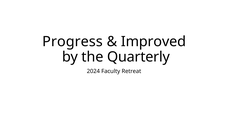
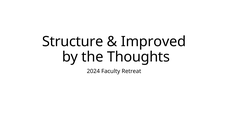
Progress: Progress -> Structure
Quarterly: Quarterly -> Thoughts
